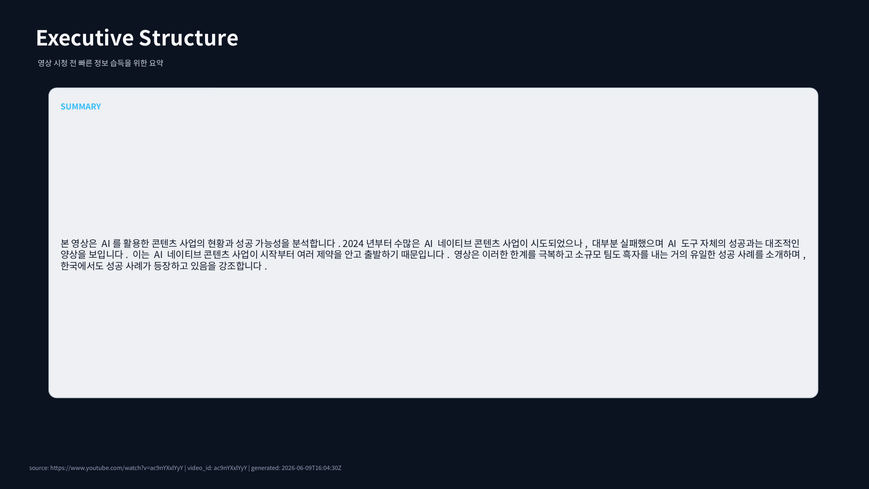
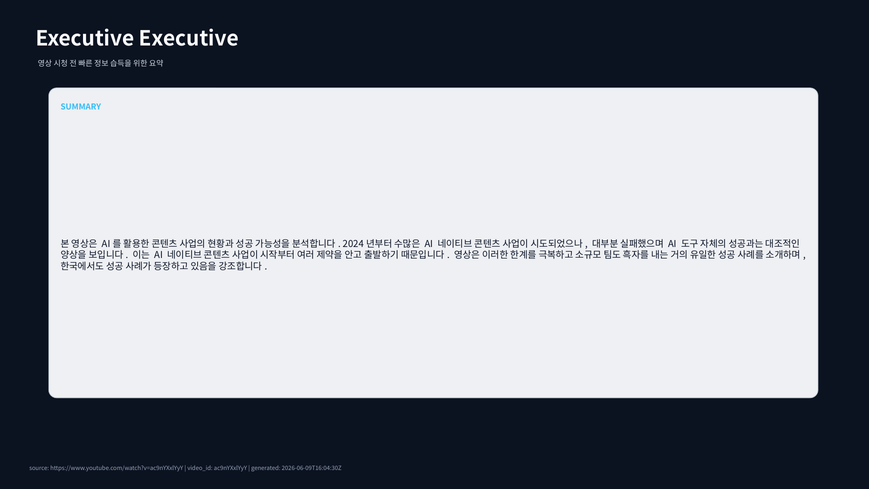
Executive Structure: Structure -> Executive
